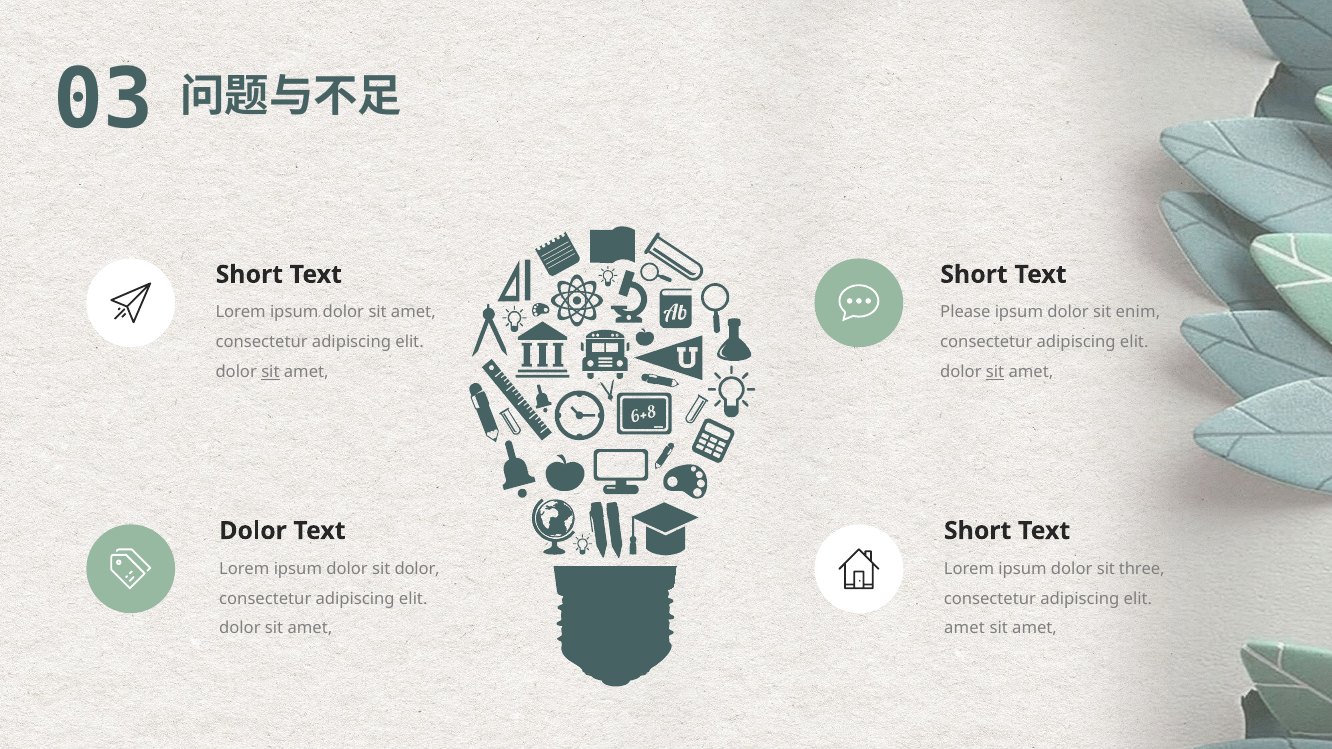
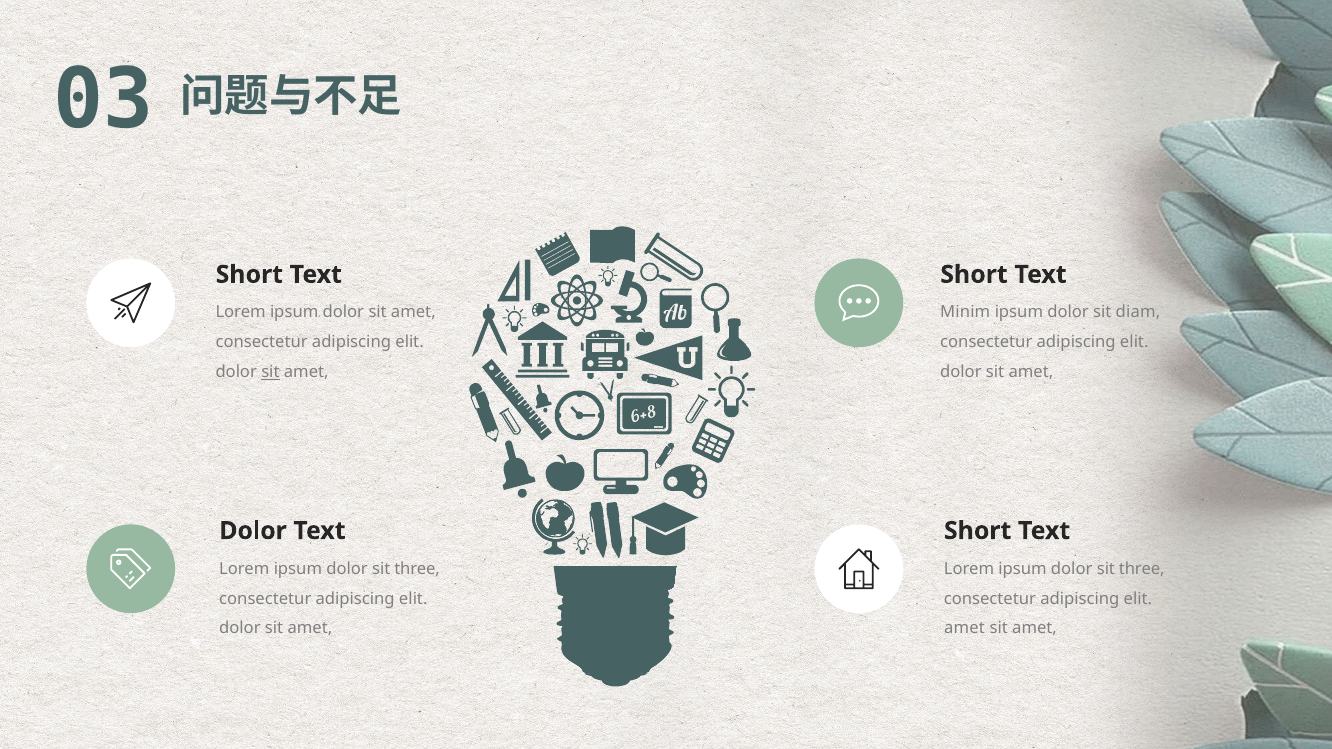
Please: Please -> Minim
enim: enim -> diam
sit at (995, 372) underline: present -> none
dolor at (417, 569): dolor -> three
